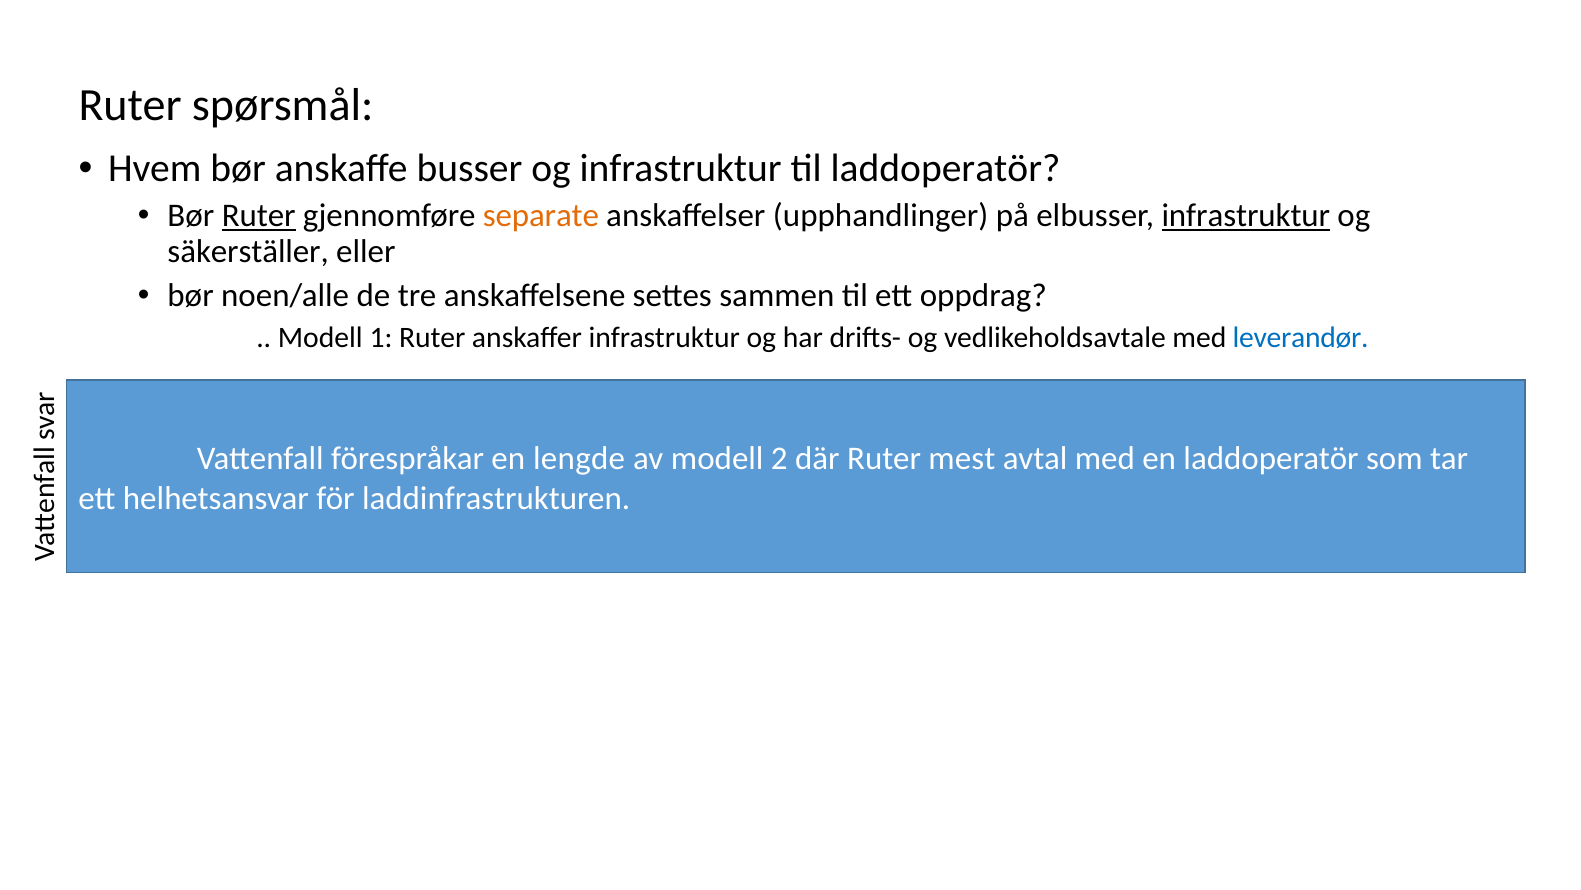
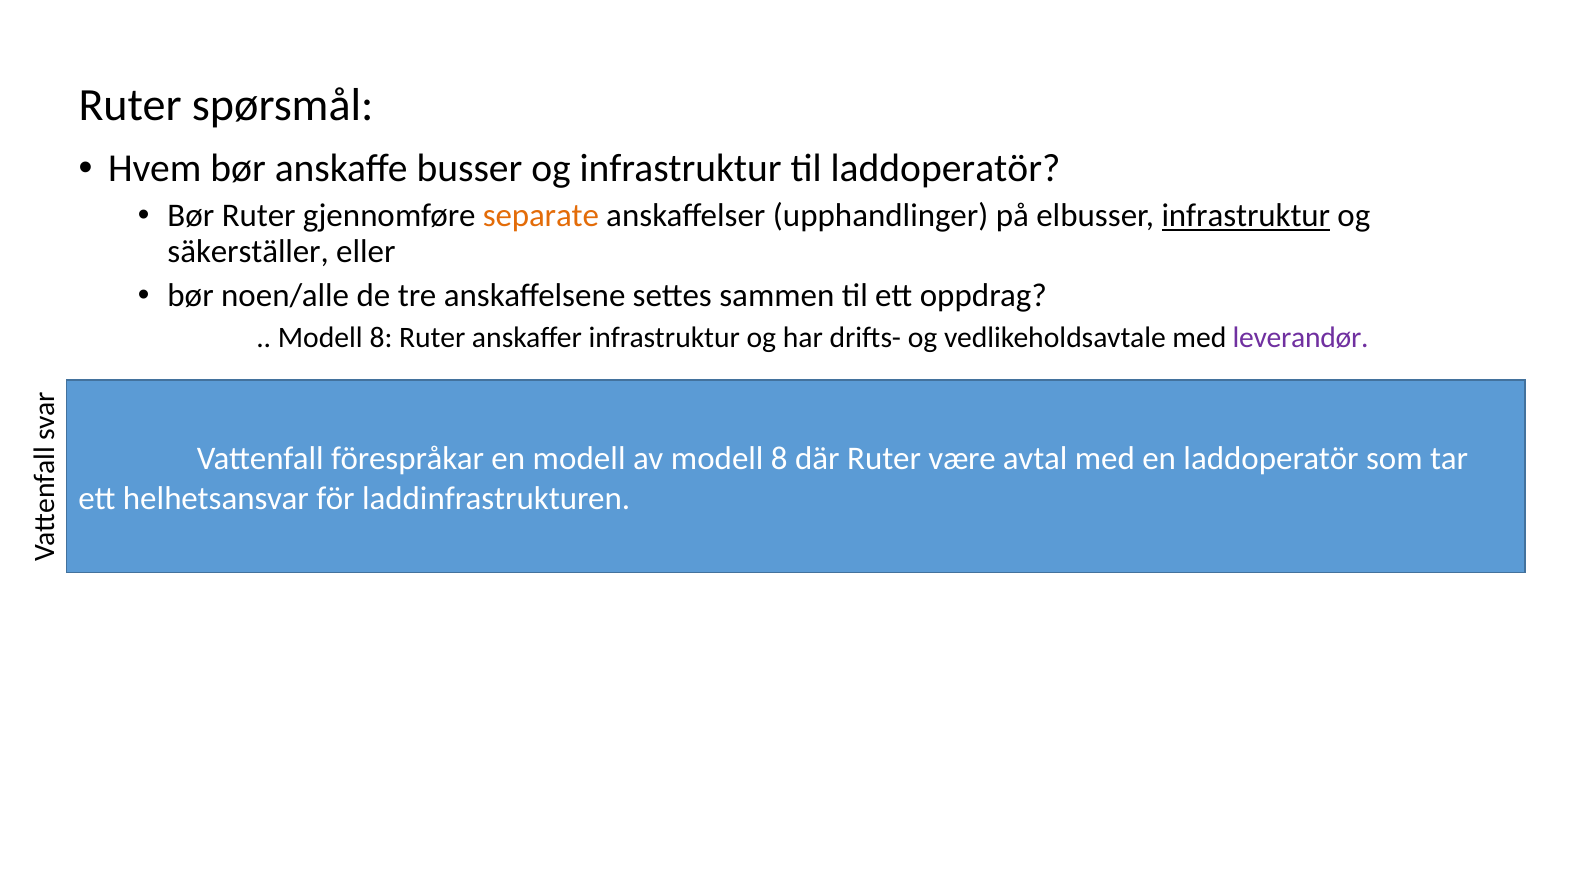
Ruter at (259, 216) underline: present -> none
1 at (381, 337): 1 -> 8
leverandør colour: blue -> purple
en lengde: lengde -> modell
av modell 2: 2 -> 8
mest: mest -> være
